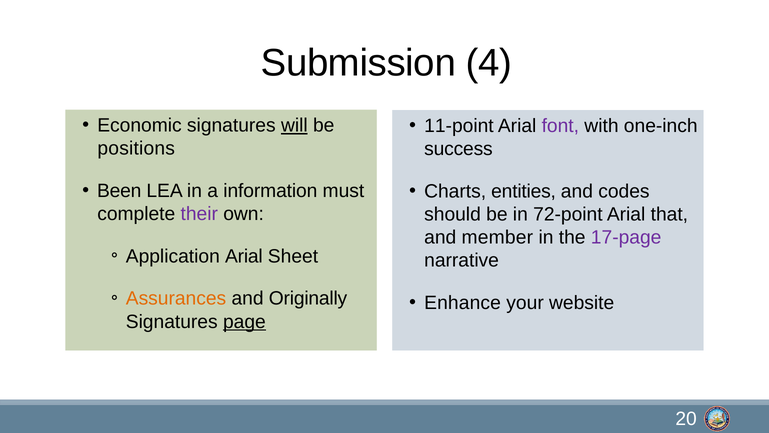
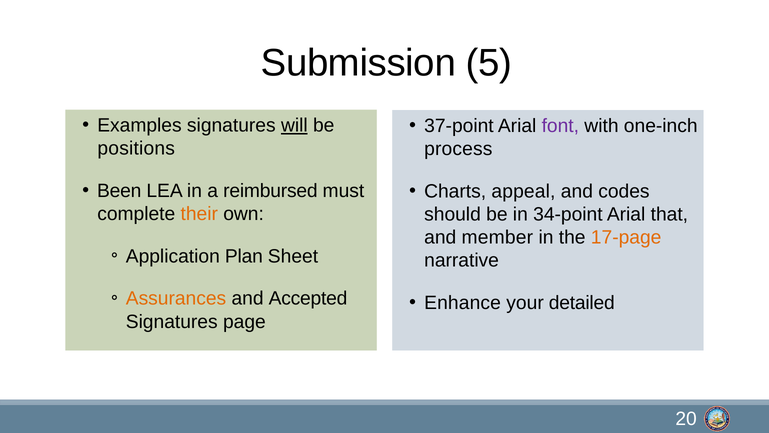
4: 4 -> 5
Economic: Economic -> Examples
11-point: 11-point -> 37-point
success: success -> process
information: information -> reimbursed
entities: entities -> appeal
their colour: purple -> orange
72-point: 72-point -> 34-point
17-page colour: purple -> orange
Application Arial: Arial -> Plan
Originally: Originally -> Accepted
website: website -> detailed
page underline: present -> none
